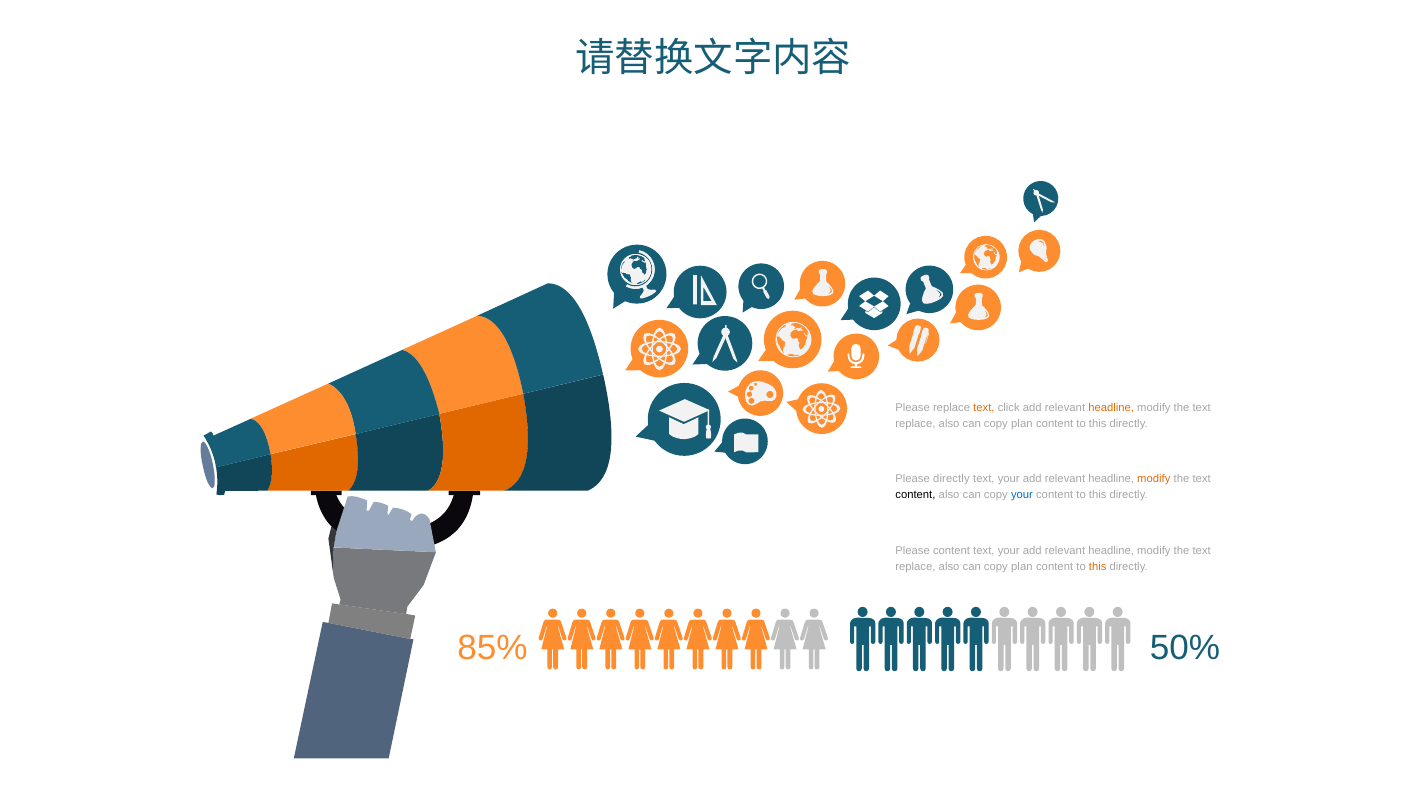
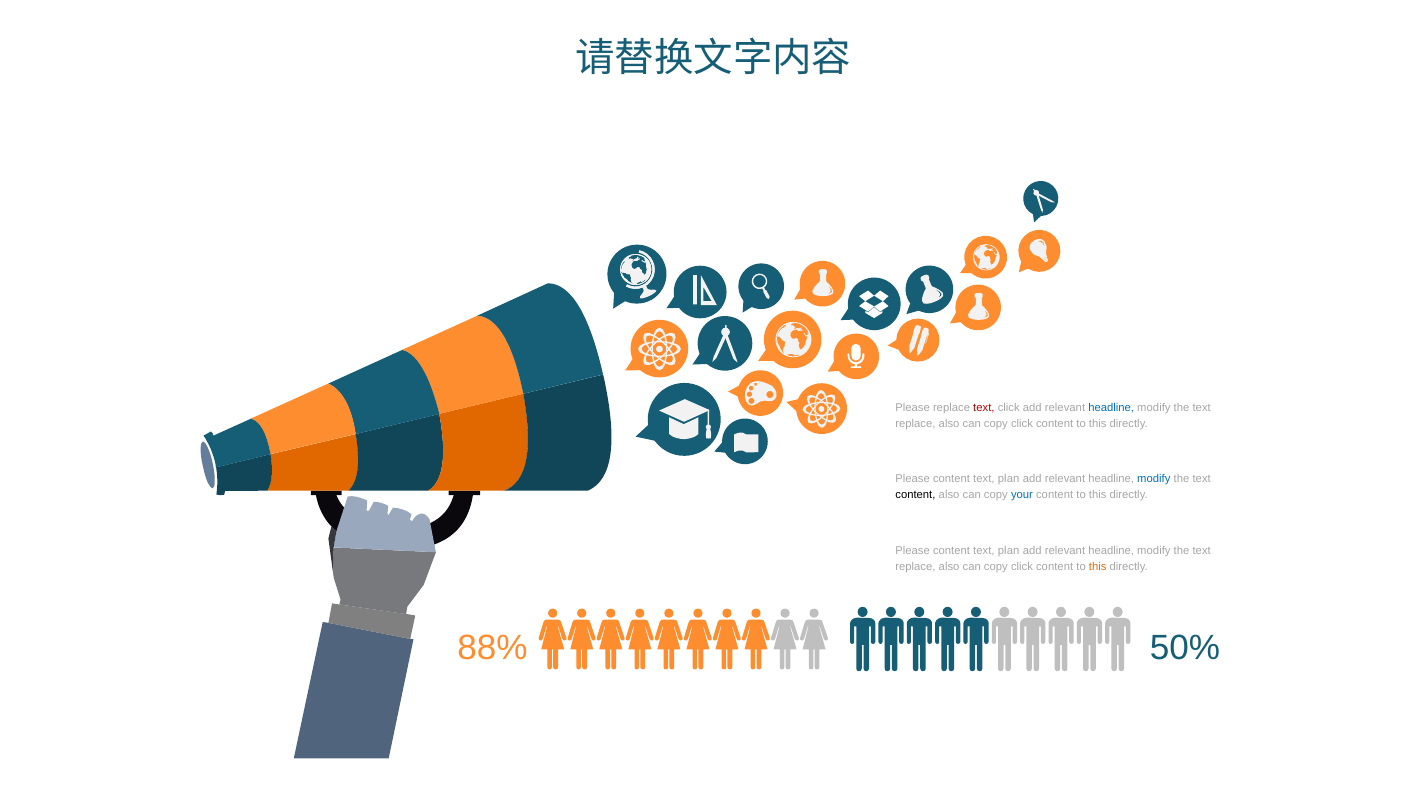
text at (984, 408) colour: orange -> red
headline at (1111, 408) colour: orange -> blue
plan at (1022, 424): plan -> click
directly at (951, 479): directly -> content
your at (1009, 479): your -> plan
modify at (1154, 479) colour: orange -> blue
your at (1009, 551): your -> plan
plan at (1022, 567): plan -> click
85%: 85% -> 88%
